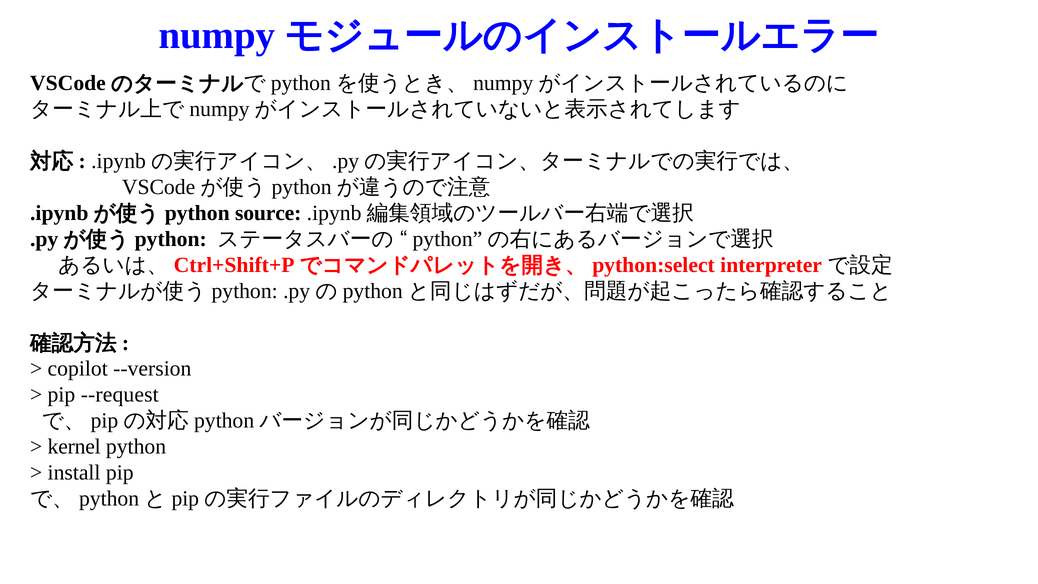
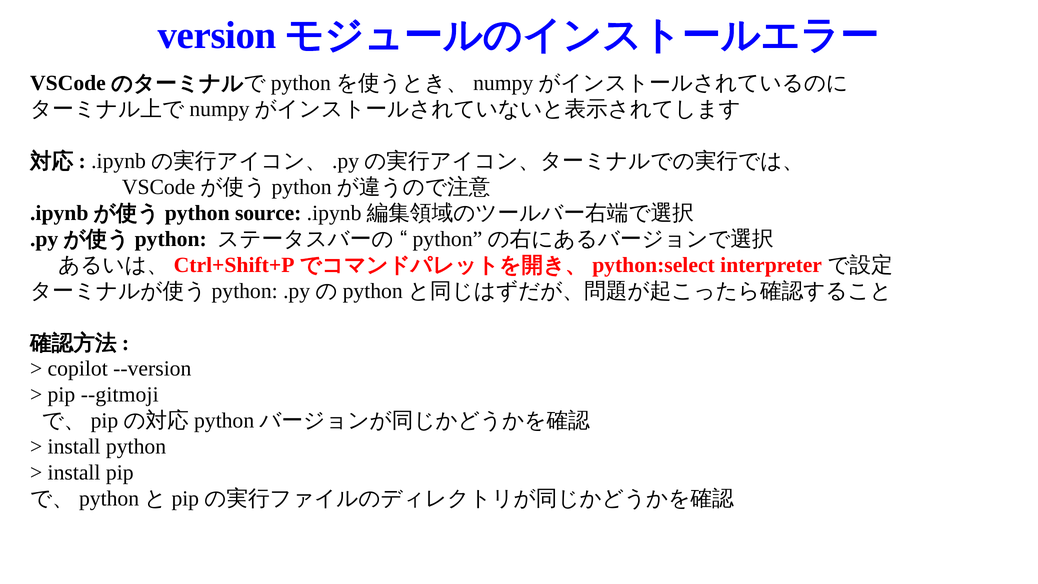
numpy: numpy -> version
--request: --request -> --gitmoji
kernel at (74, 447): kernel -> install
